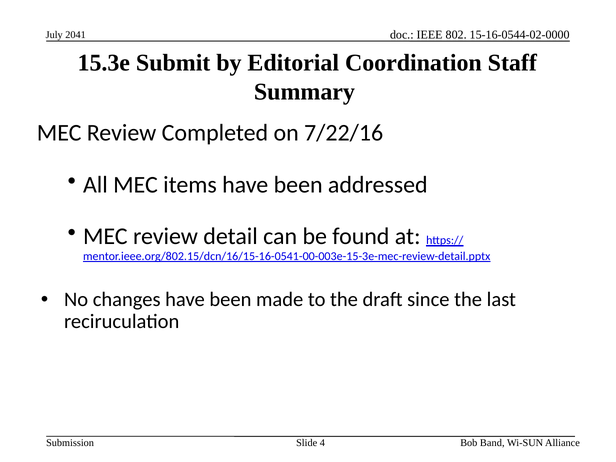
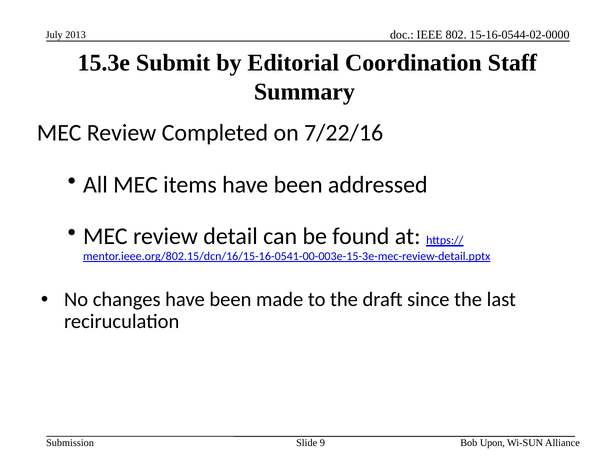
2041: 2041 -> 2013
4: 4 -> 9
Band: Band -> Upon
